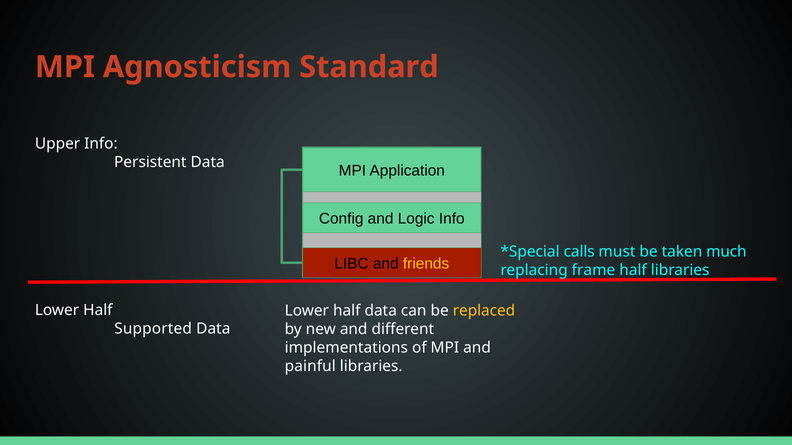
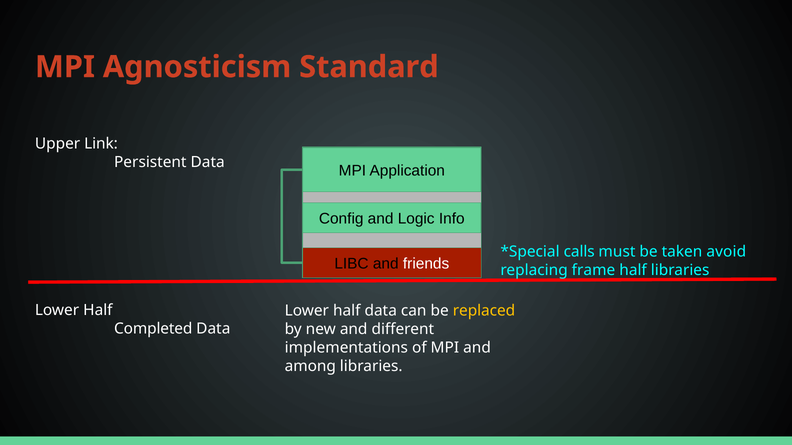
Upper Info: Info -> Link
much: much -> avoid
friends colour: yellow -> white
Supported: Supported -> Completed
painful: painful -> among
